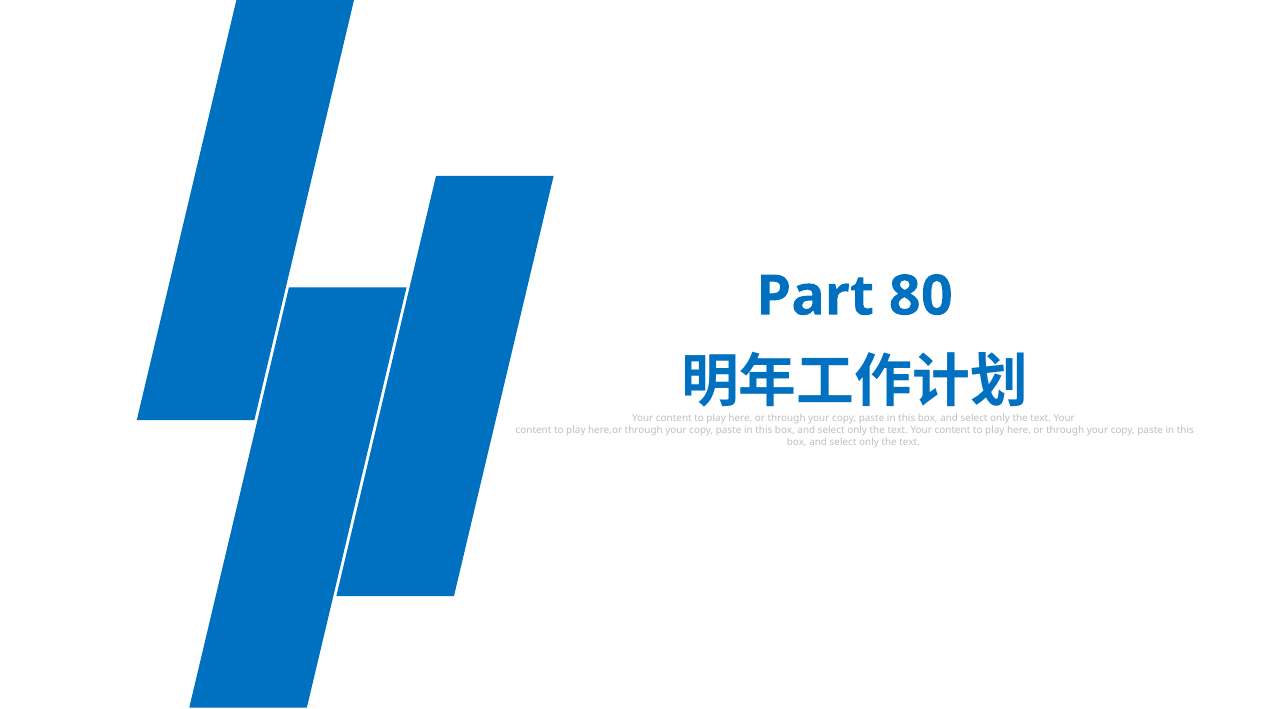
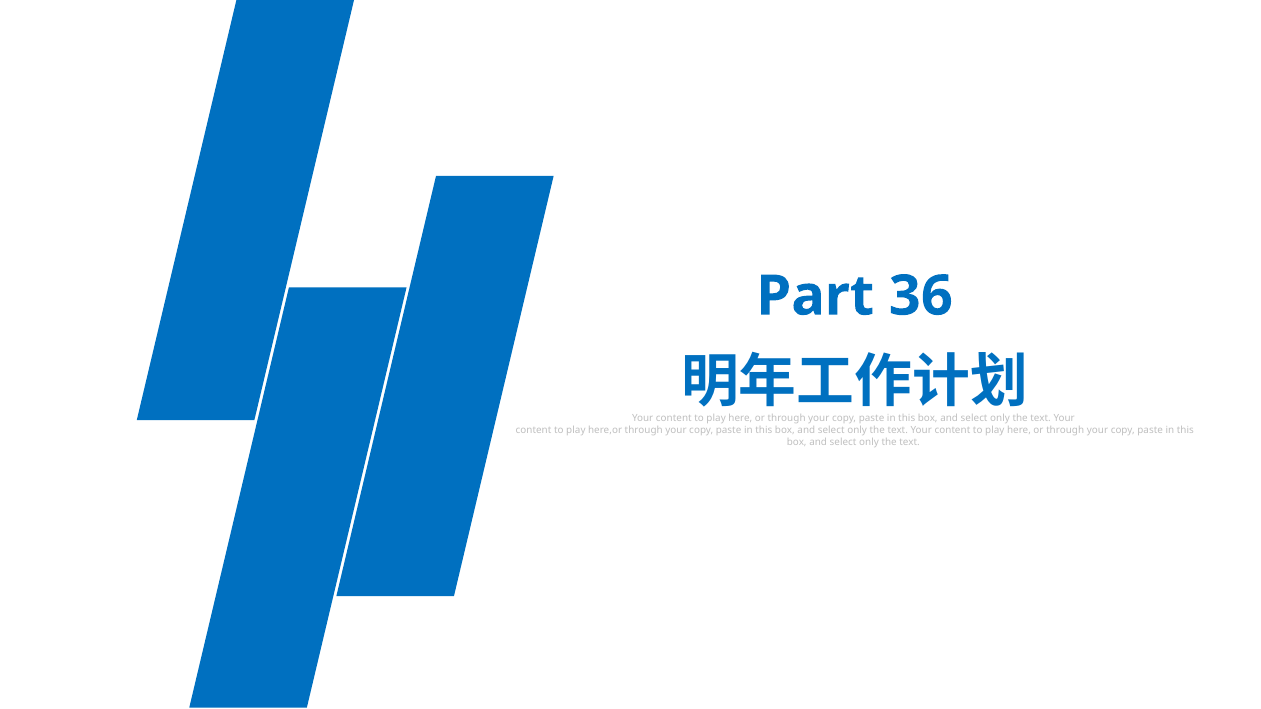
80: 80 -> 36
